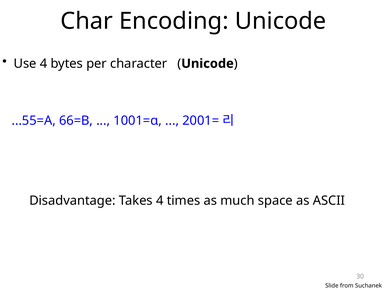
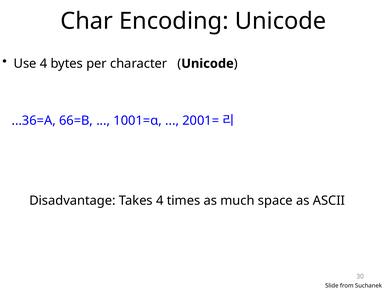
...55=A: ...55=A -> ...36=A
